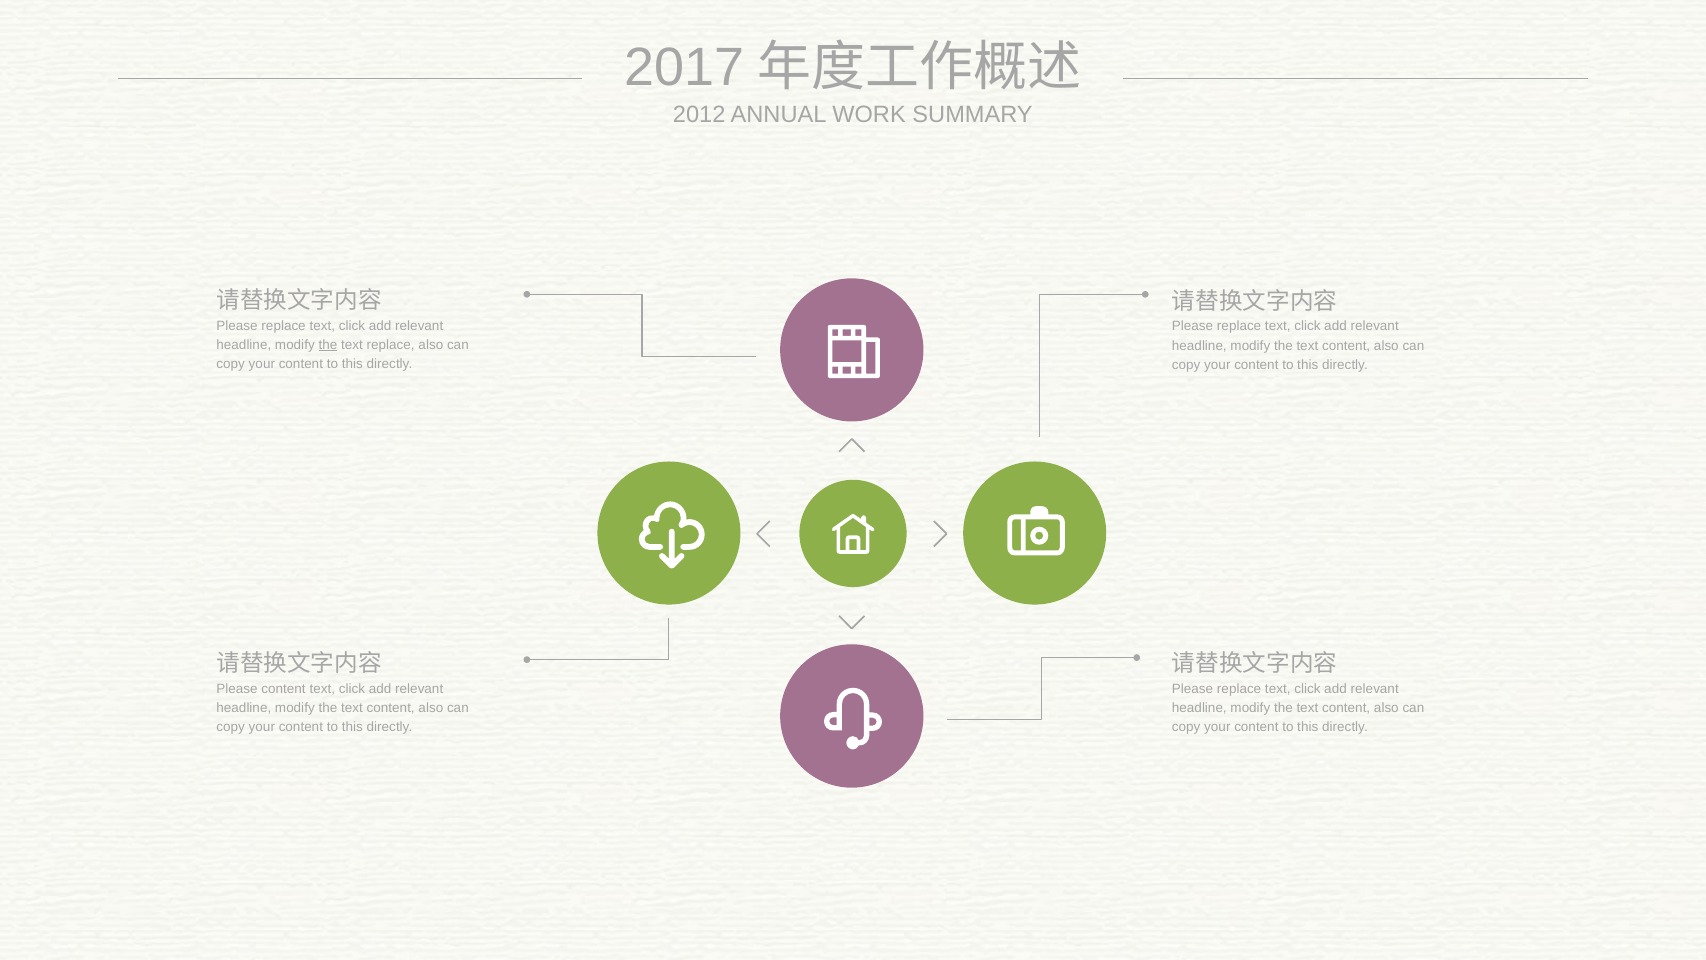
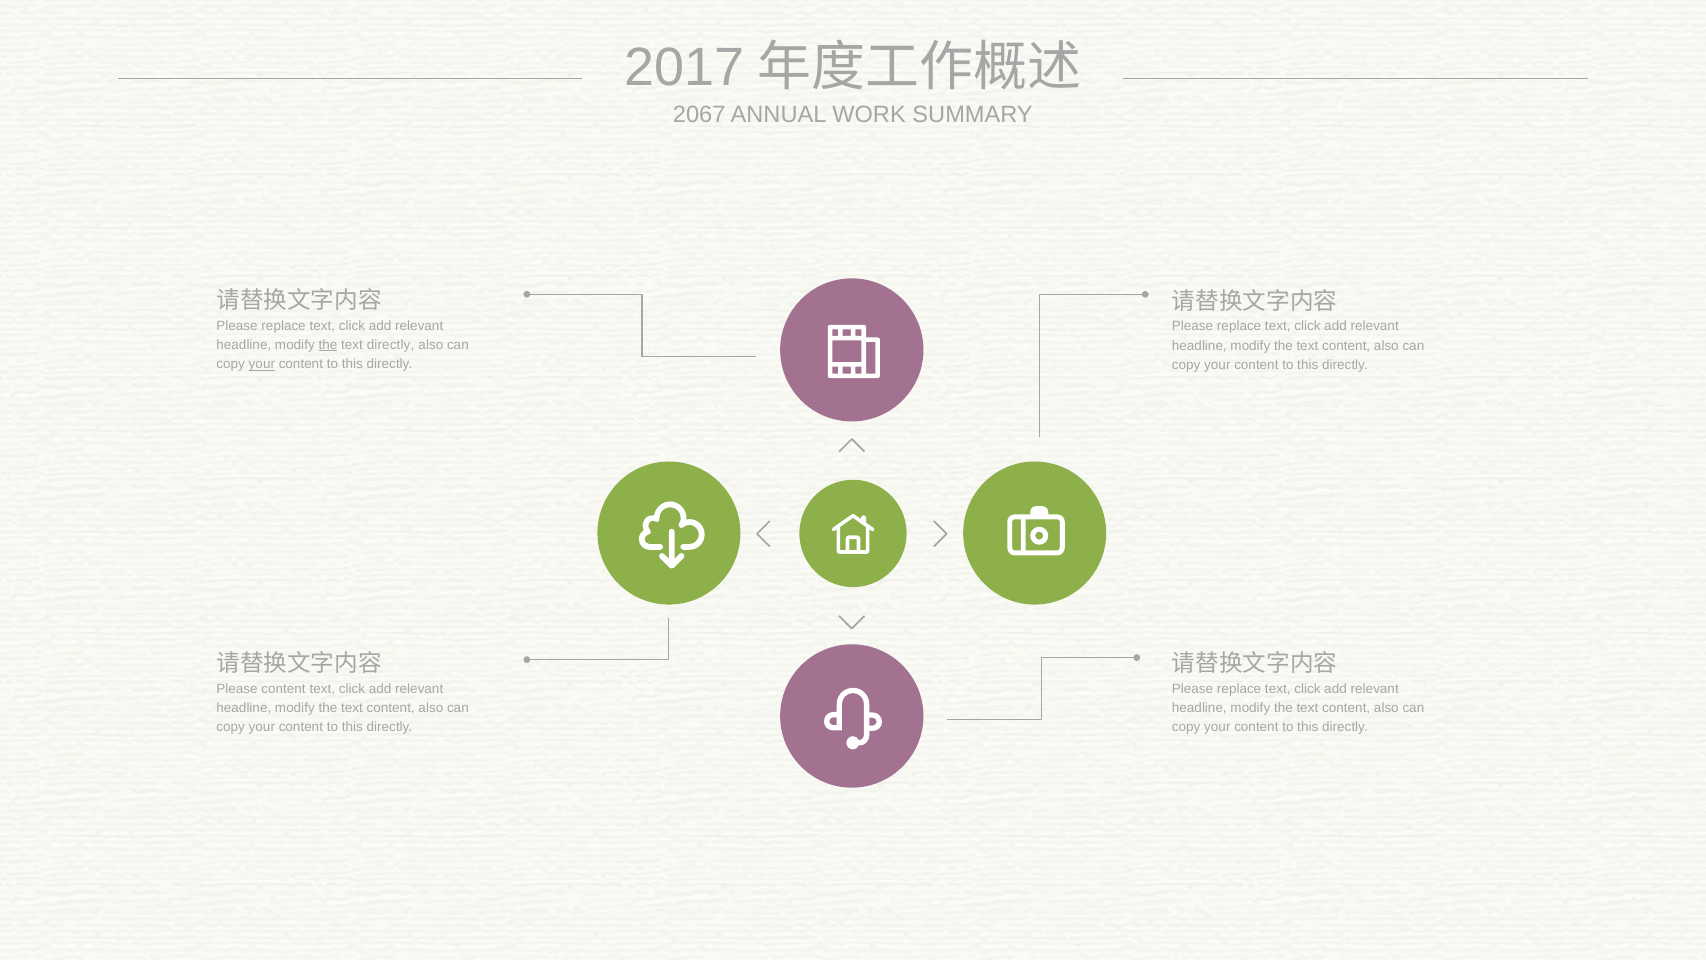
2012: 2012 -> 2067
text replace: replace -> directly
your at (262, 364) underline: none -> present
